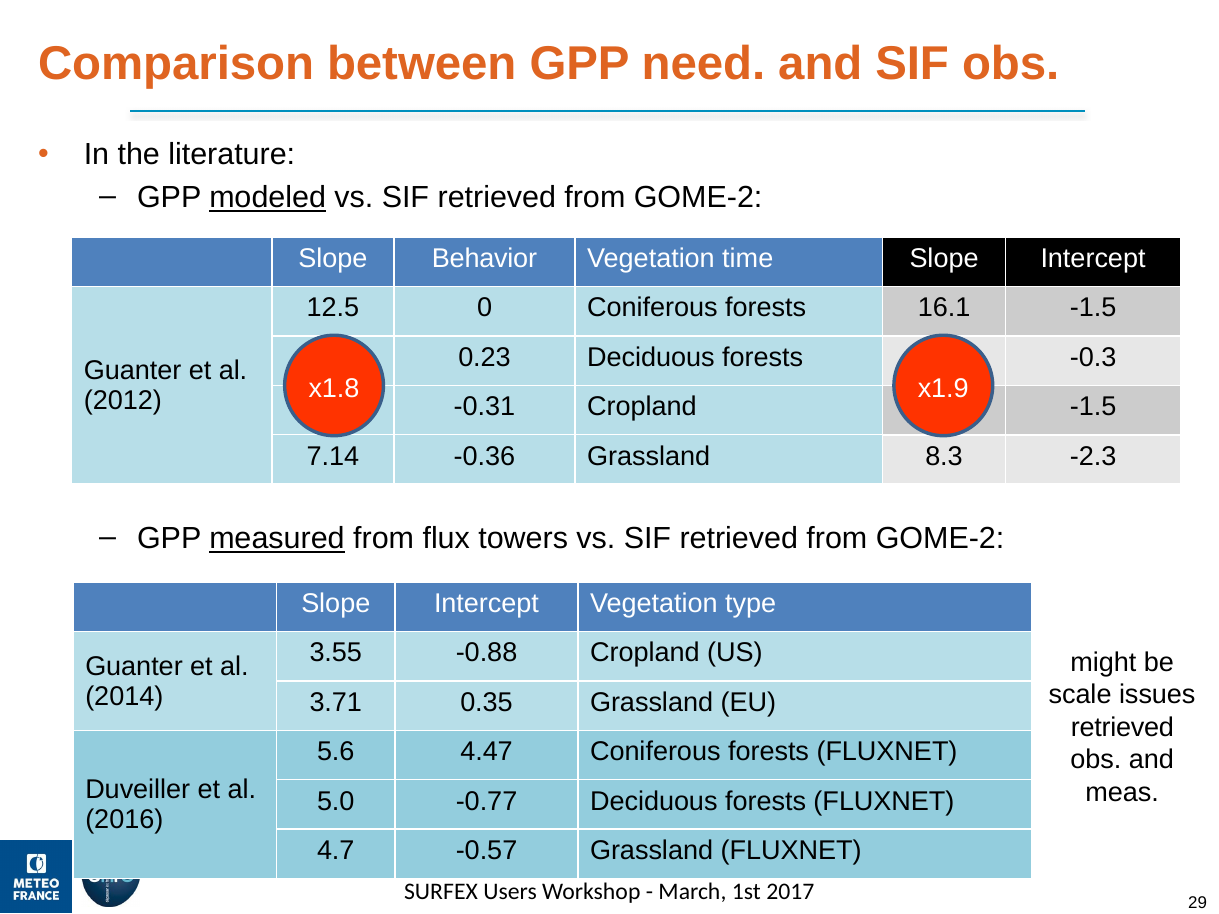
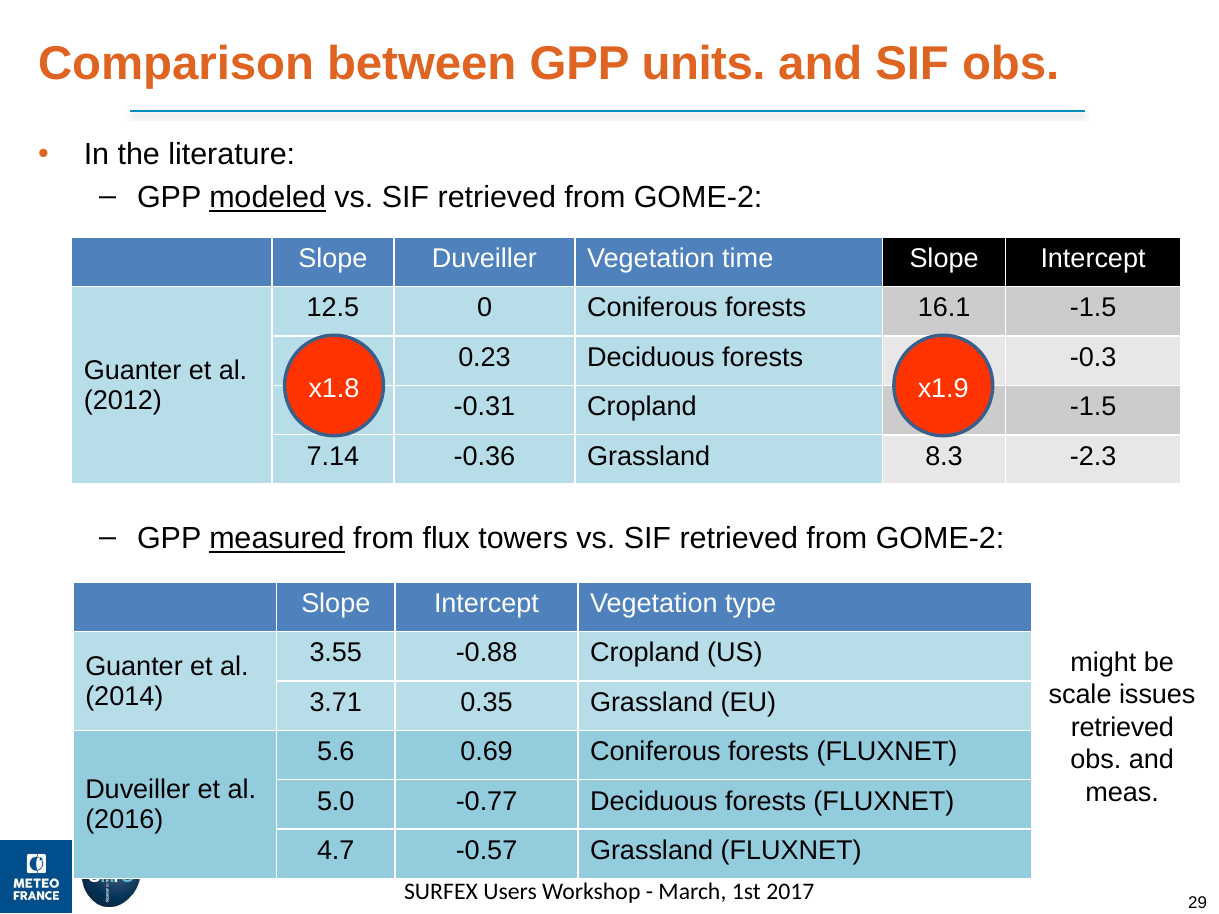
need: need -> units
Slope Behavior: Behavior -> Duveiller
4.47: 4.47 -> 0.69
